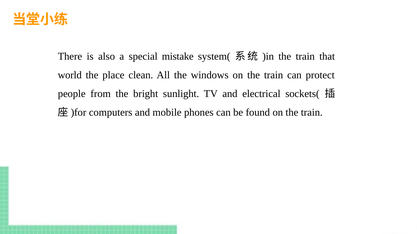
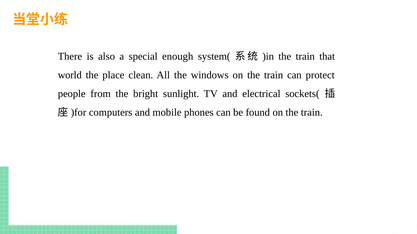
mistake: mistake -> enough
